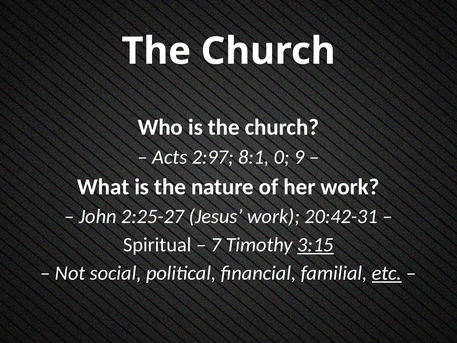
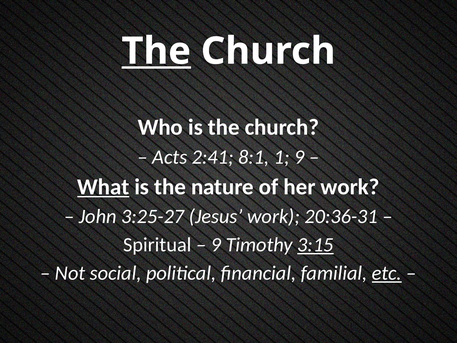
The at (156, 51) underline: none -> present
2:97: 2:97 -> 2:41
0: 0 -> 1
What underline: none -> present
2:25-27: 2:25-27 -> 3:25-27
20:42-31: 20:42-31 -> 20:36-31
7 at (216, 245): 7 -> 9
